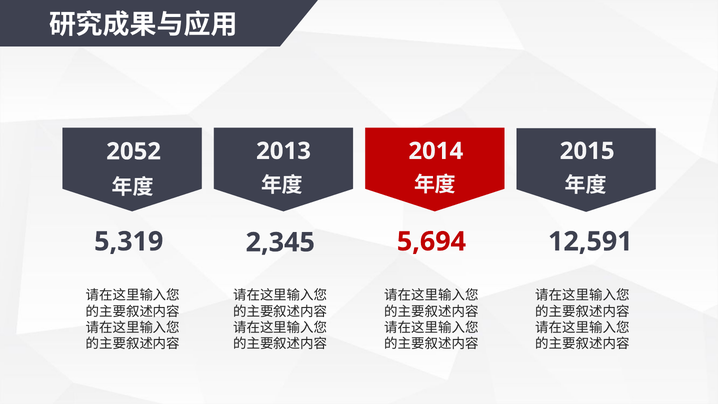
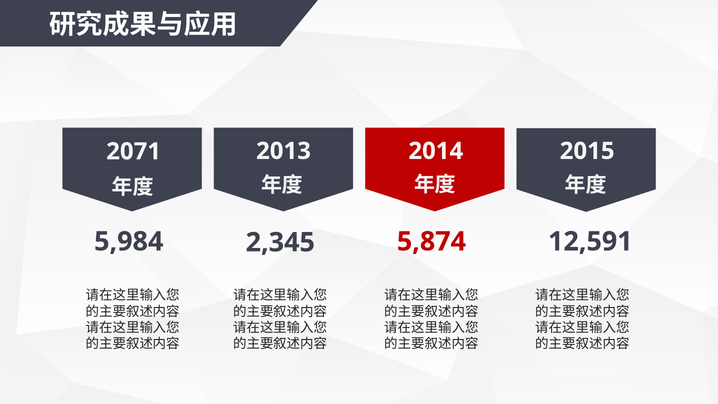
2052: 2052 -> 2071
5,319: 5,319 -> 5,984
5,694: 5,694 -> 5,874
